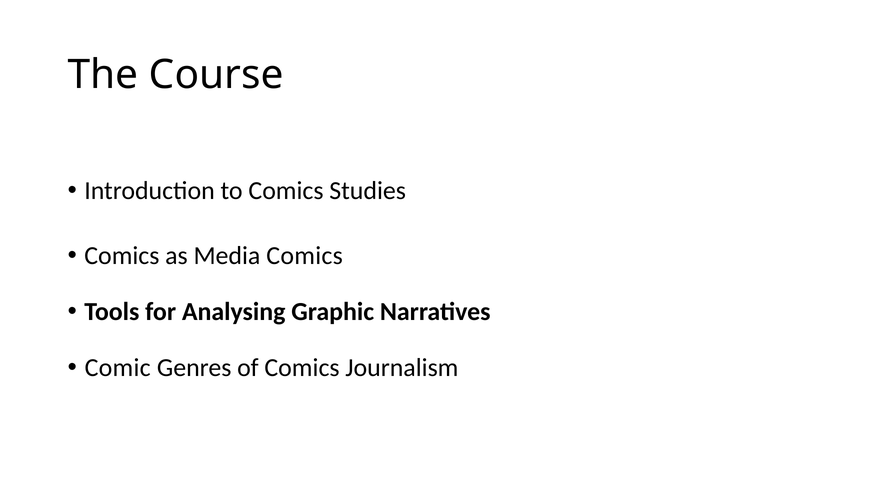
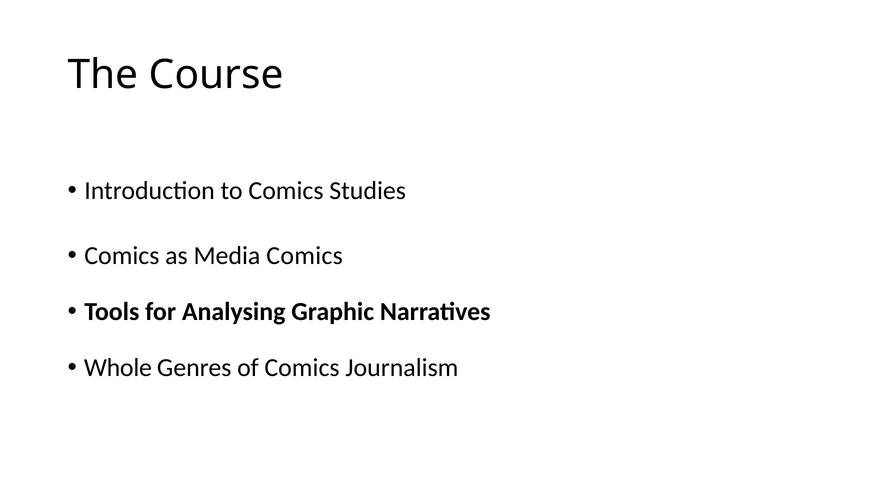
Comic: Comic -> Whole
